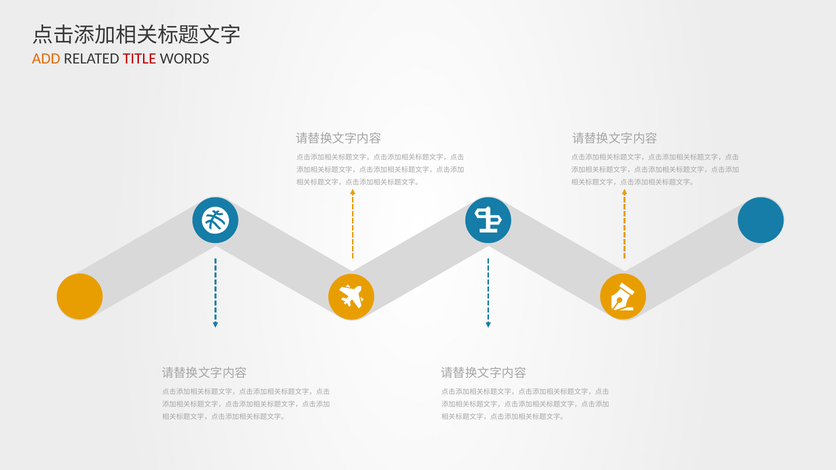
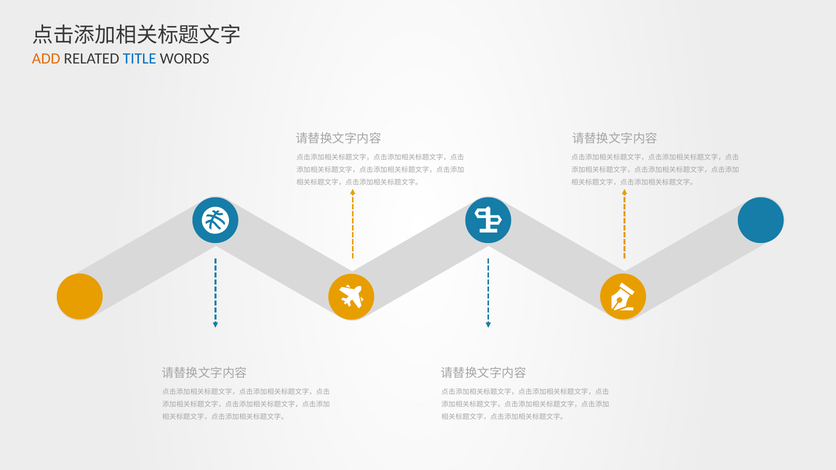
TITLE colour: red -> blue
